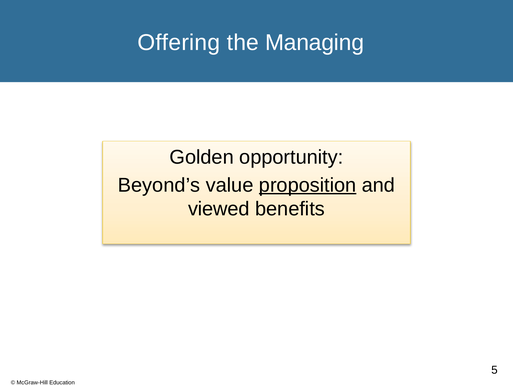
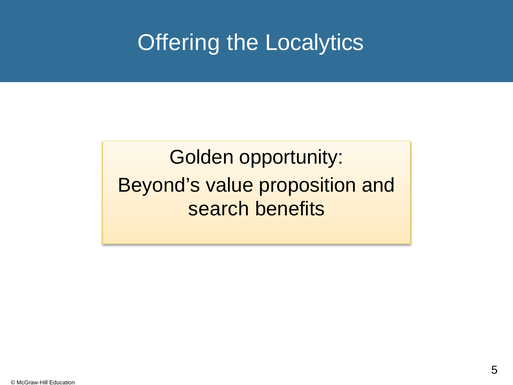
Managing: Managing -> Localytics
proposition underline: present -> none
viewed: viewed -> search
